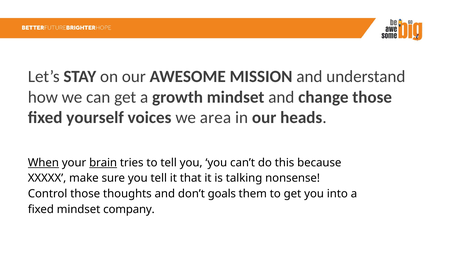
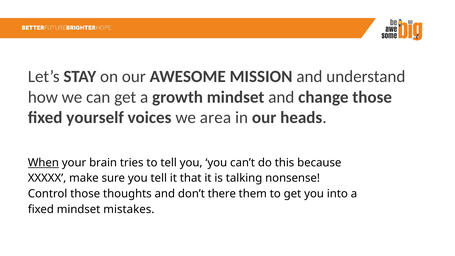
brain underline: present -> none
goals: goals -> there
company: company -> mistakes
